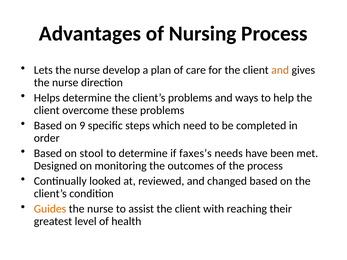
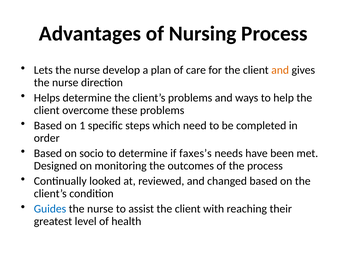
9: 9 -> 1
stool: stool -> socio
Guides colour: orange -> blue
